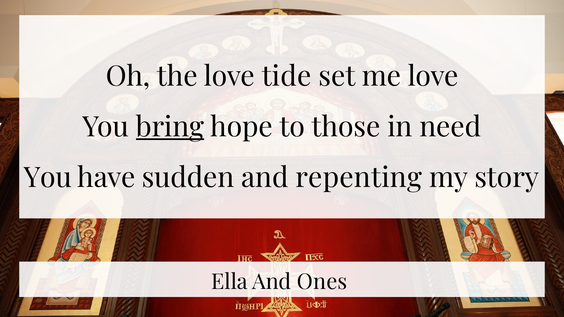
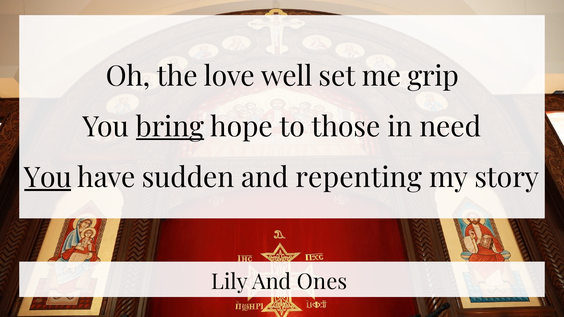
tide: tide -> well
me love: love -> grip
You at (48, 178) underline: none -> present
Ella: Ella -> Lily
